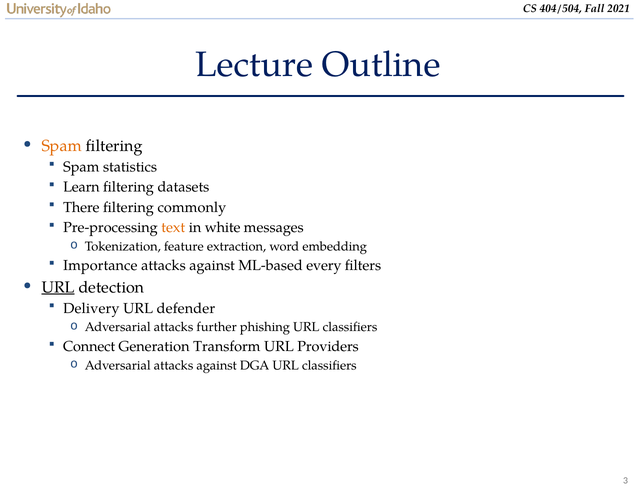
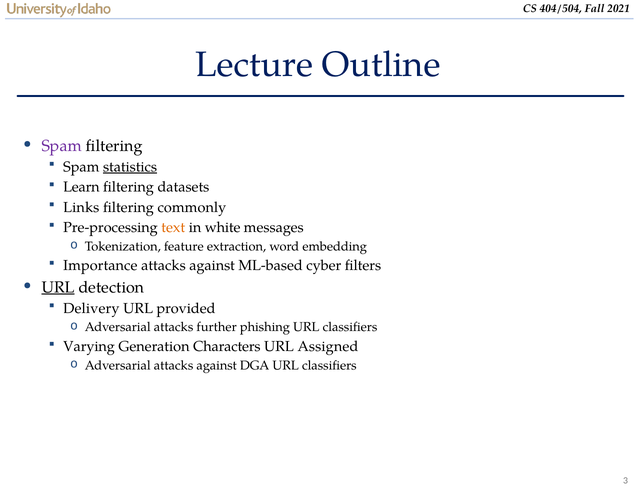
Spam at (62, 146) colour: orange -> purple
statistics underline: none -> present
There: There -> Links
every: every -> cyber
defender: defender -> provided
Connect: Connect -> Varying
Transform: Transform -> Characters
Providers: Providers -> Assigned
